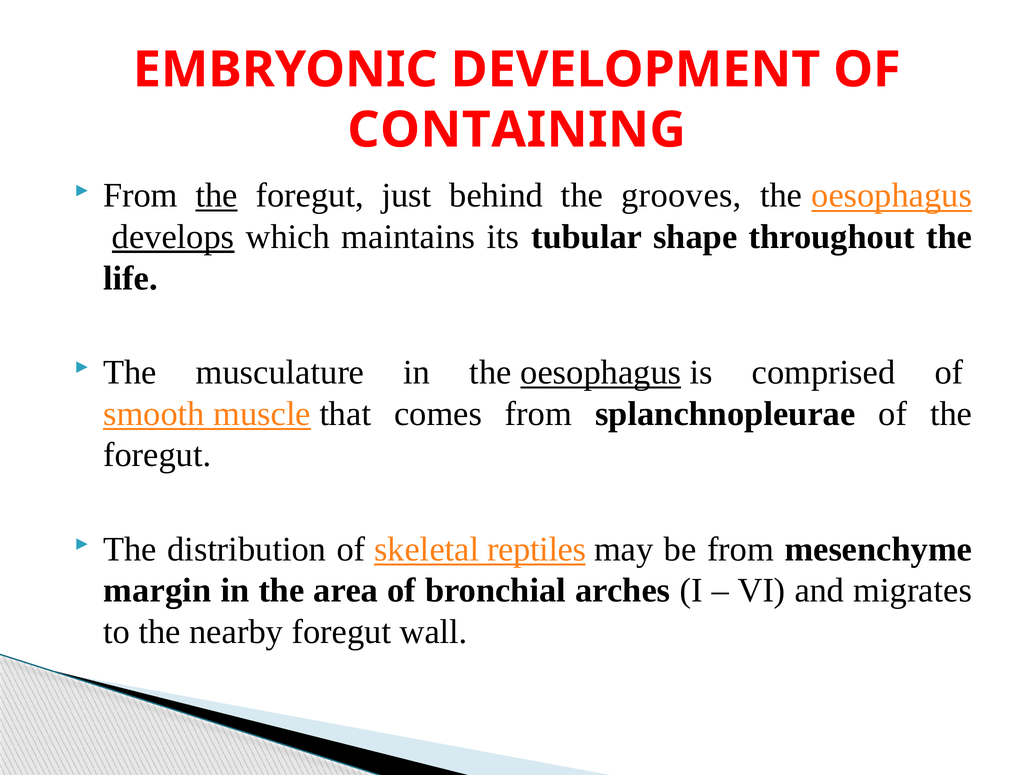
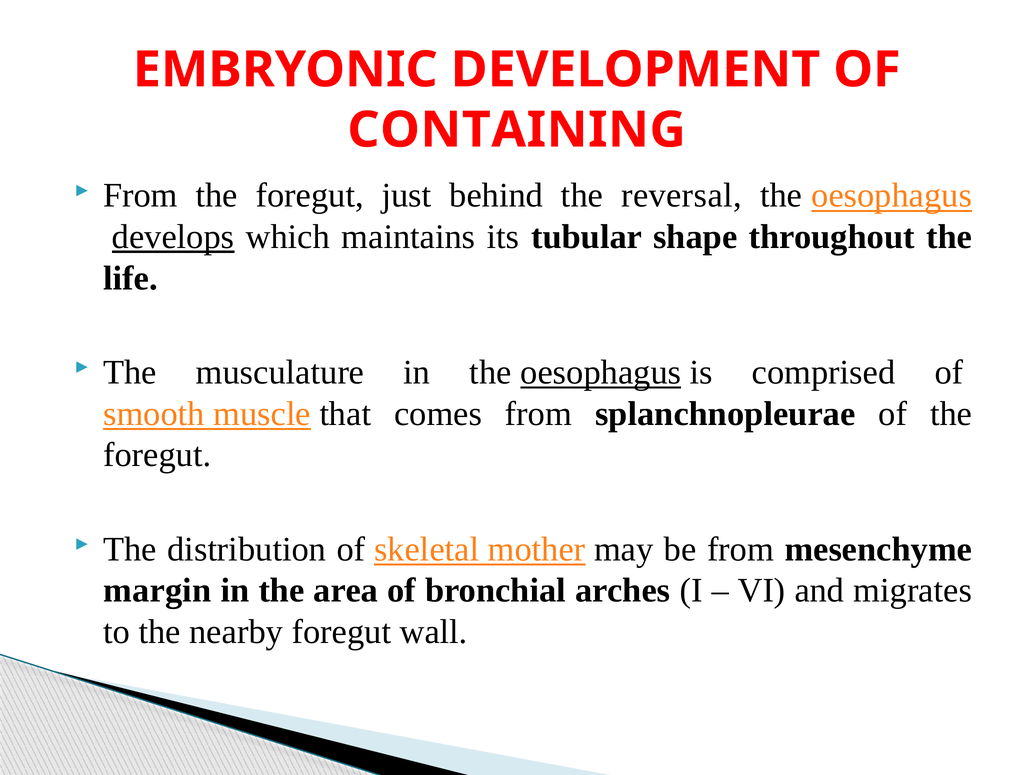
the at (217, 196) underline: present -> none
grooves: grooves -> reversal
reptiles: reptiles -> mother
